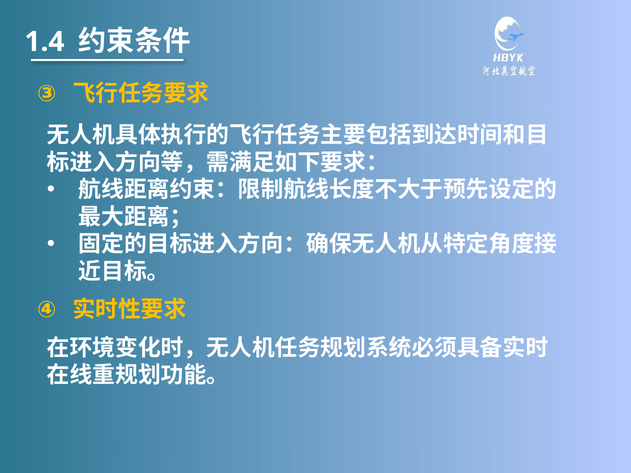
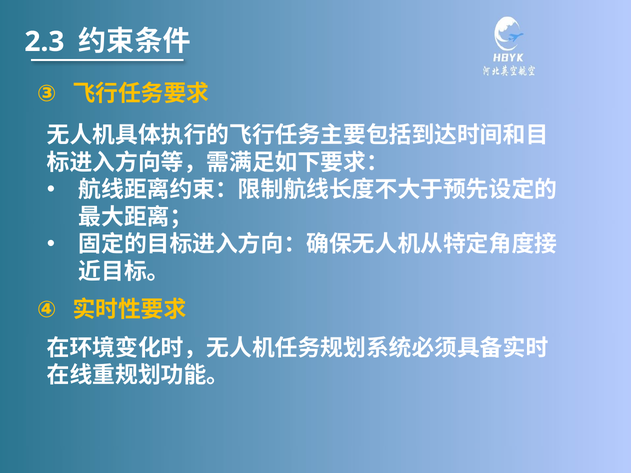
1.4: 1.4 -> 2.3
